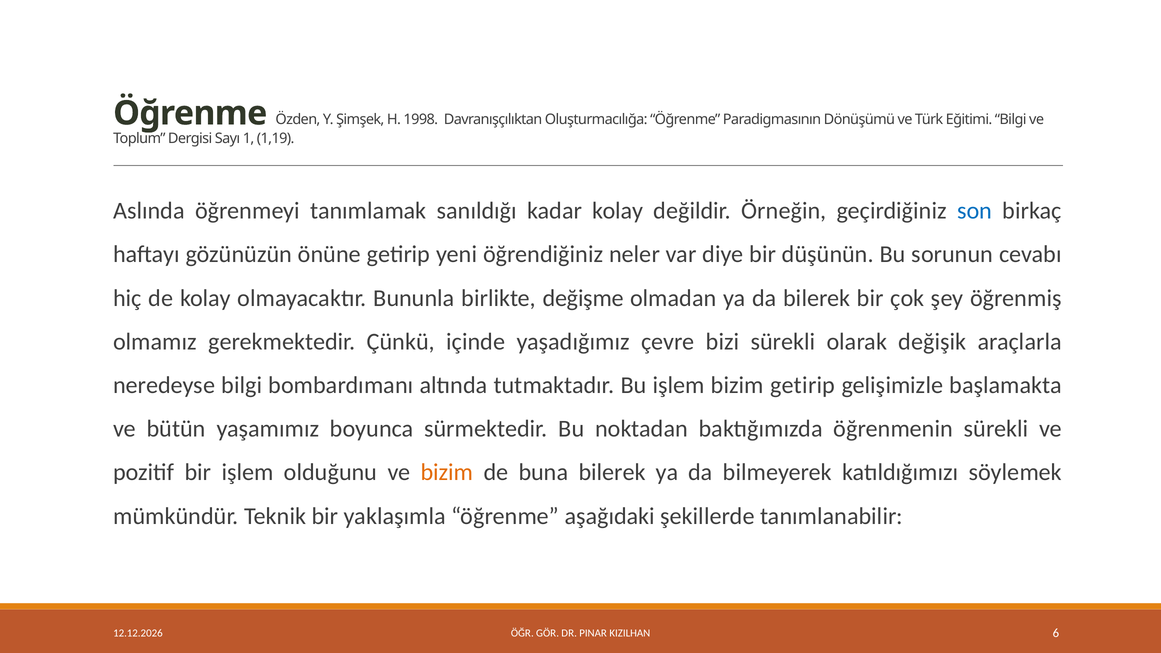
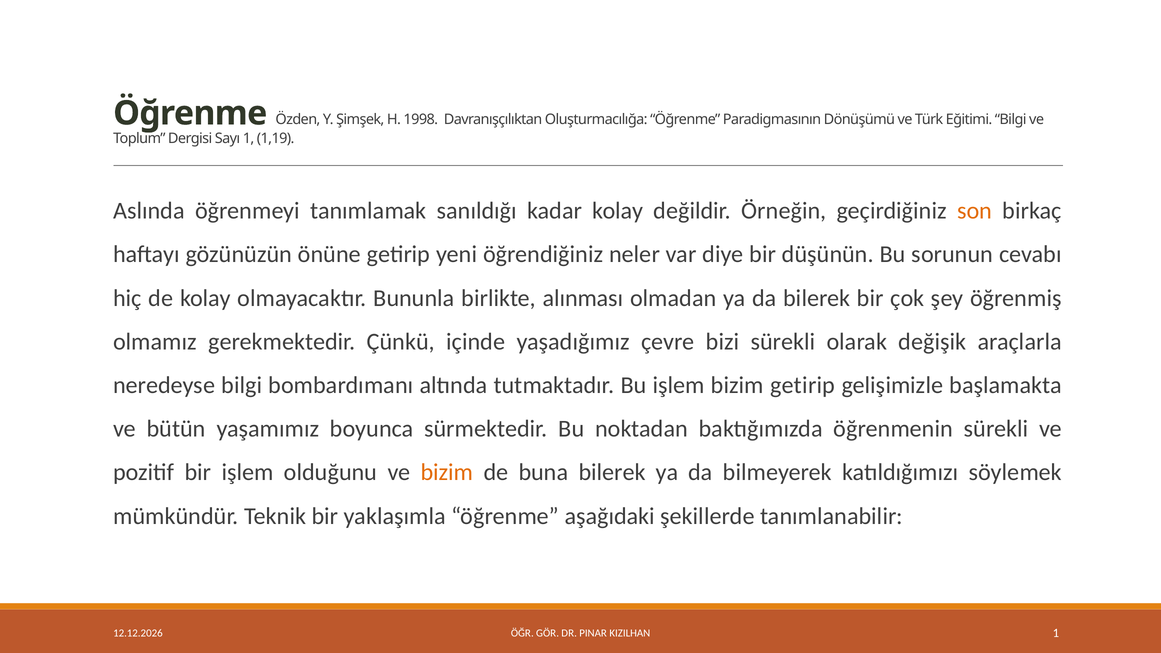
son colour: blue -> orange
değişme: değişme -> alınması
KIZILHAN 6: 6 -> 1
